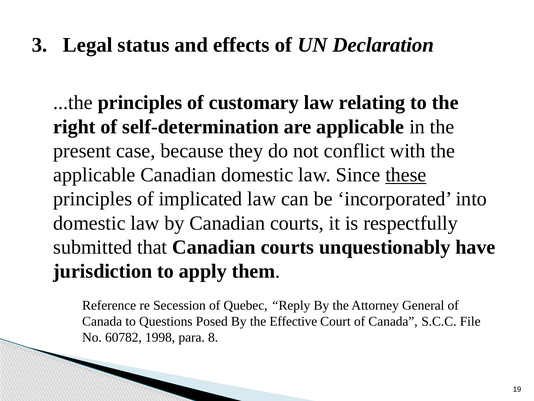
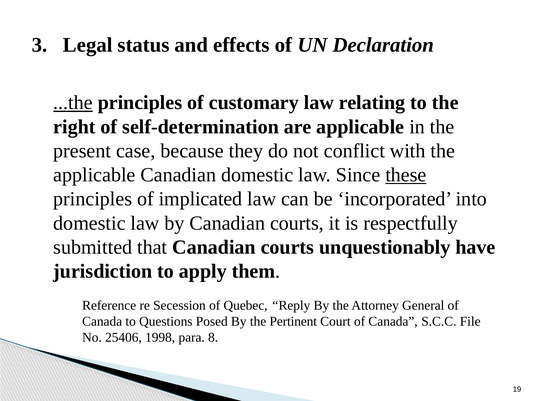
...the underline: none -> present
Effective: Effective -> Pertinent
60782: 60782 -> 25406
